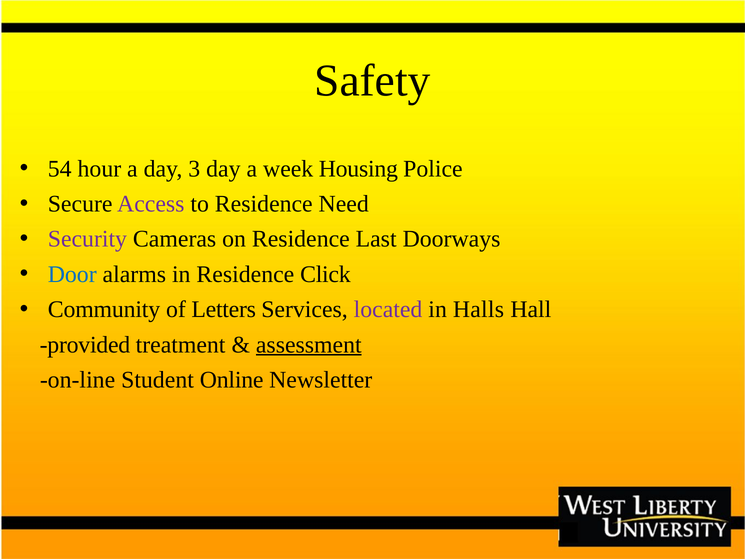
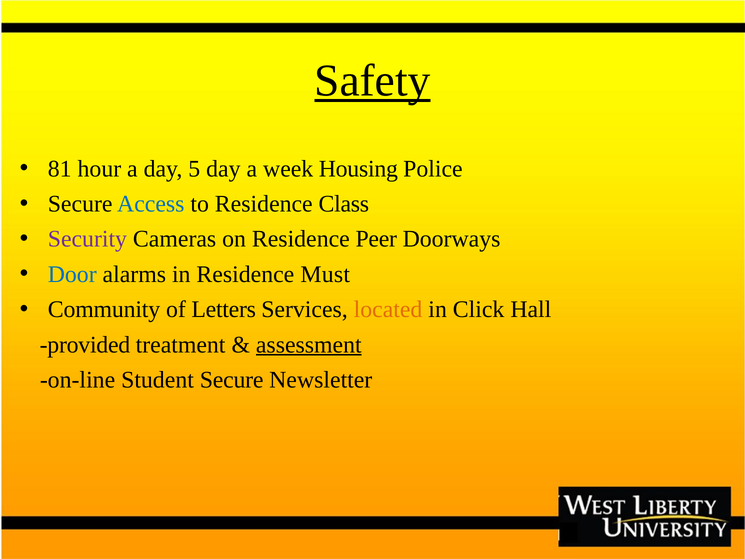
Safety underline: none -> present
54: 54 -> 81
3: 3 -> 5
Access colour: purple -> blue
Need: Need -> Class
Last: Last -> Peer
Click: Click -> Must
located colour: purple -> orange
Halls: Halls -> Click
Student Online: Online -> Secure
